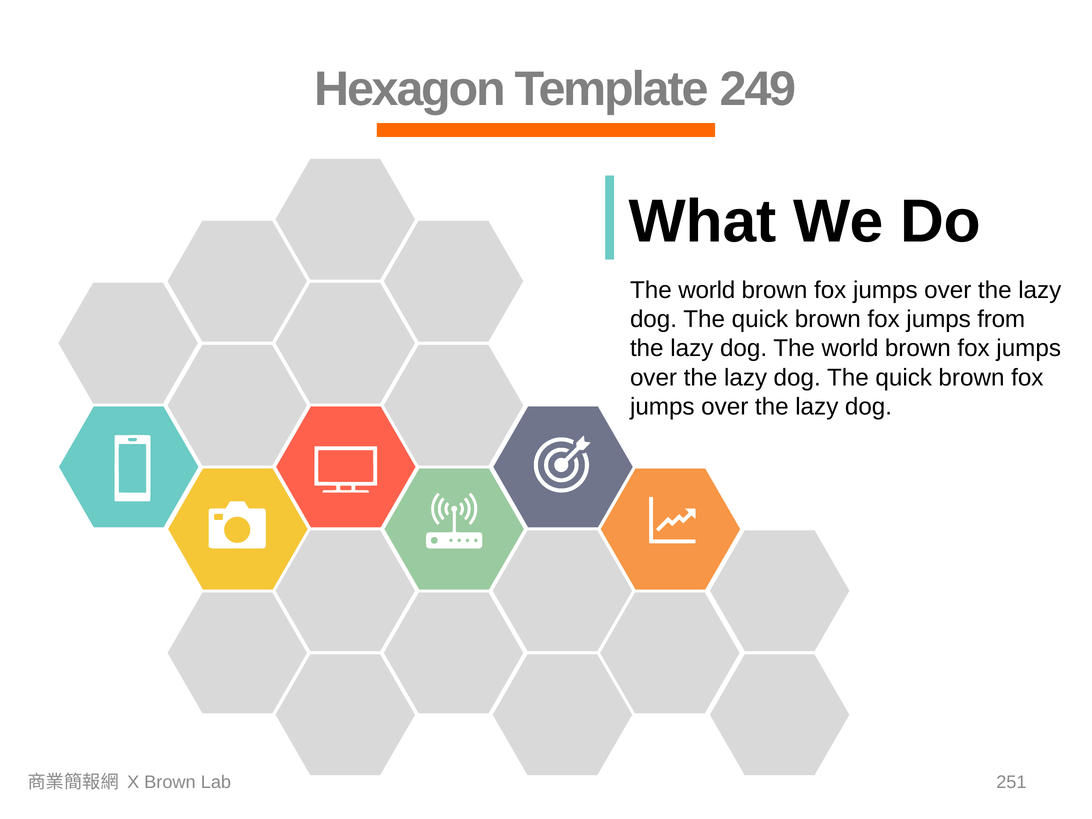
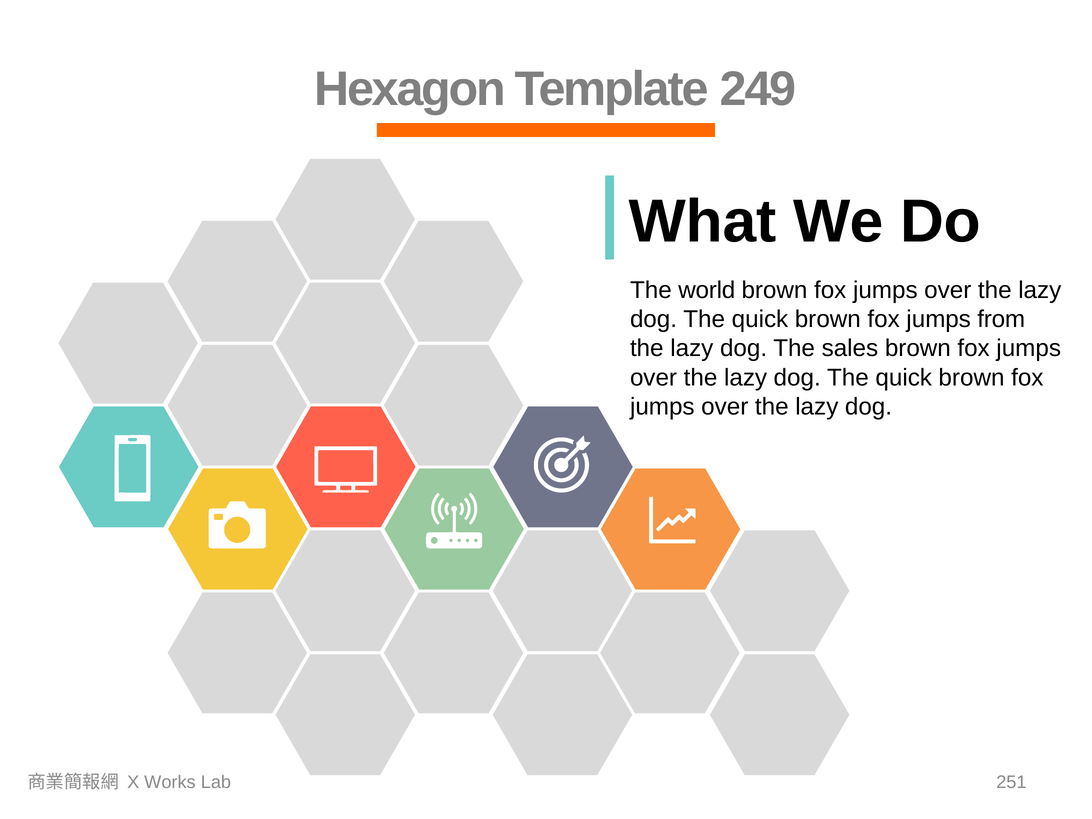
dog The world: world -> sales
X Brown: Brown -> Works
